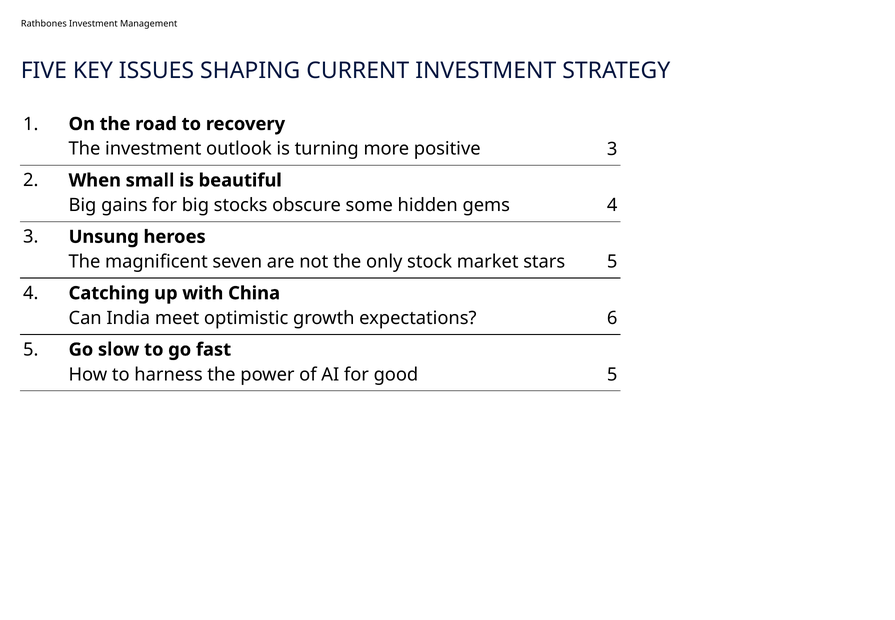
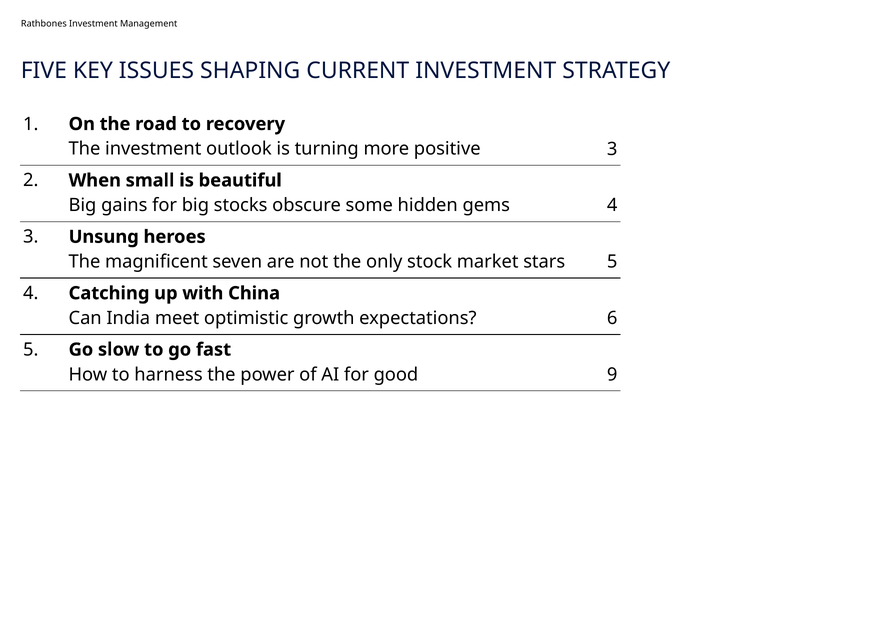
good 5: 5 -> 9
